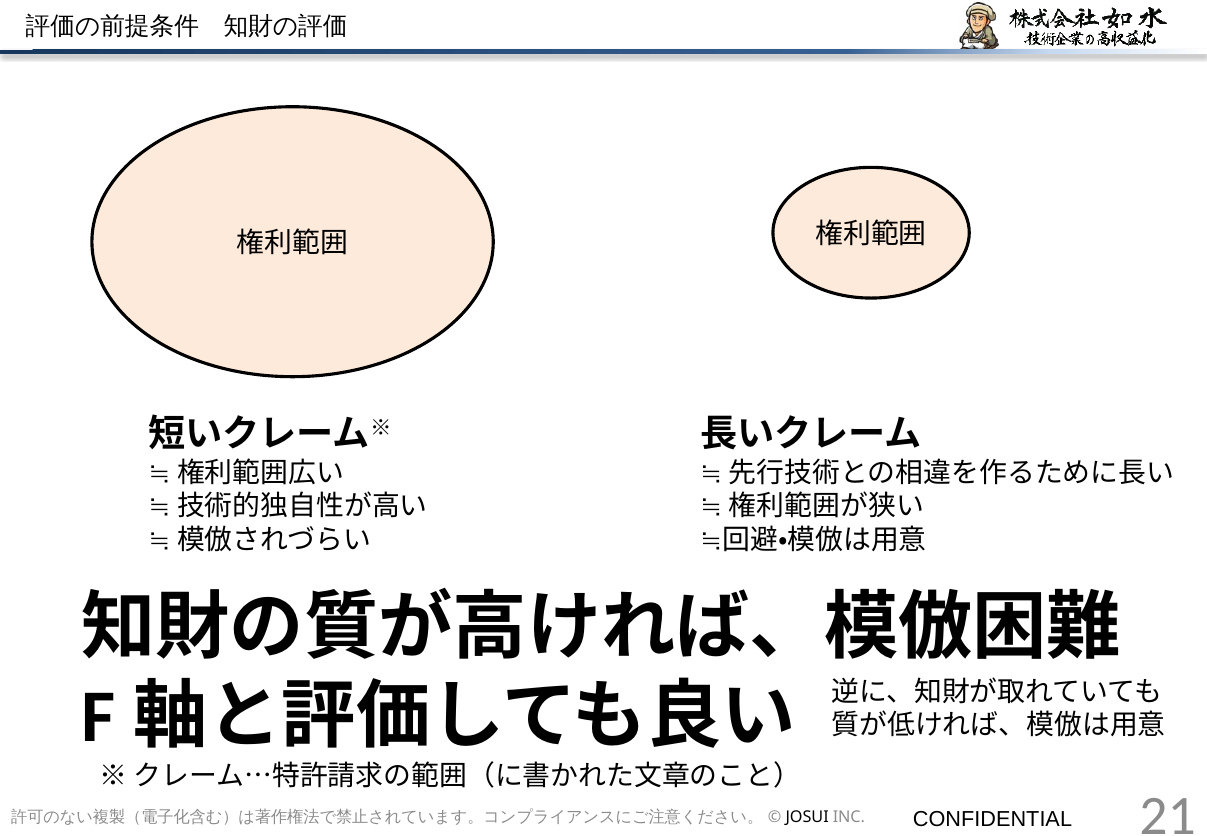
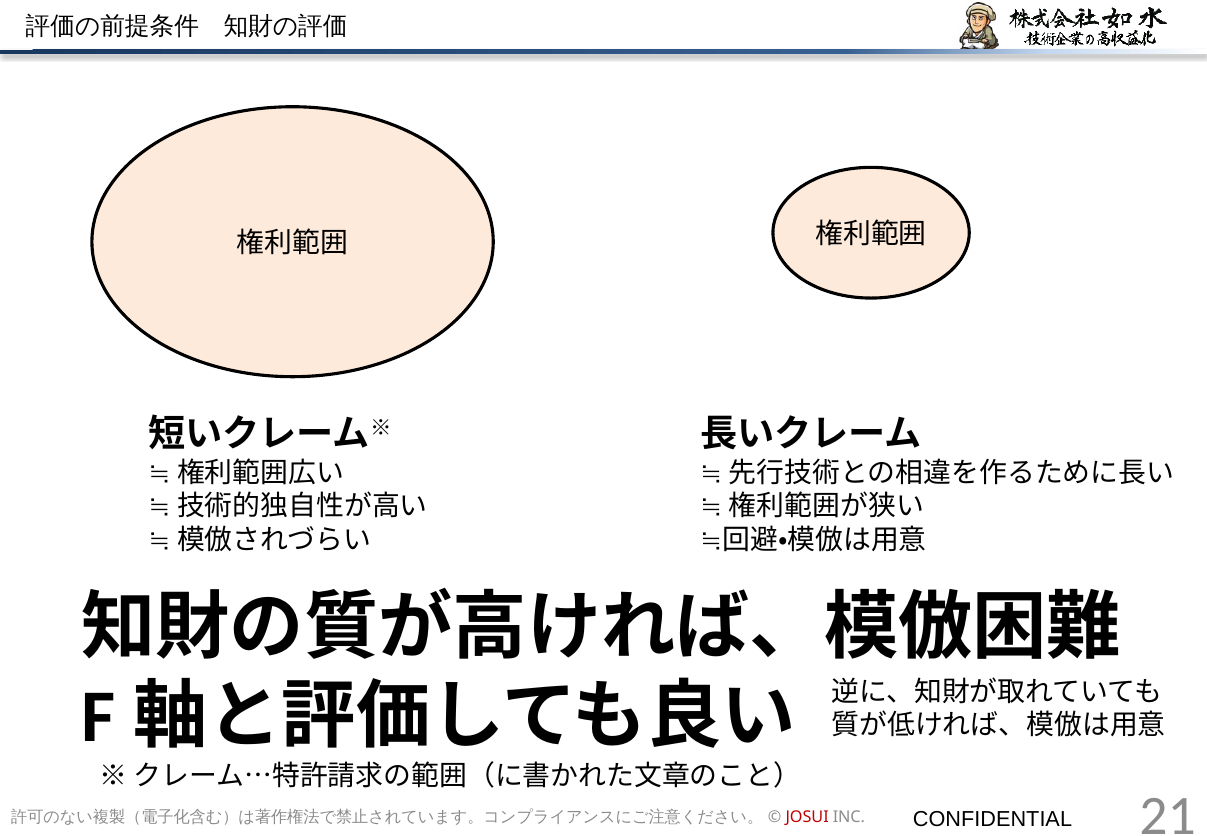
JOSUI colour: black -> red
